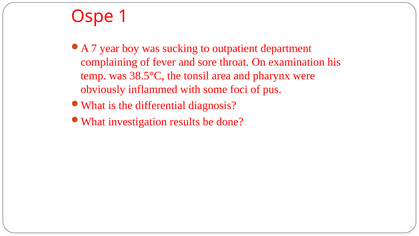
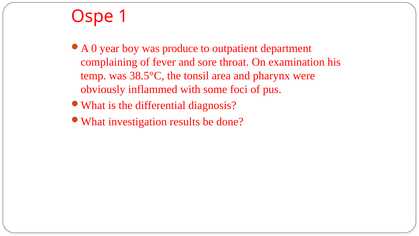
7: 7 -> 0
sucking: sucking -> produce
